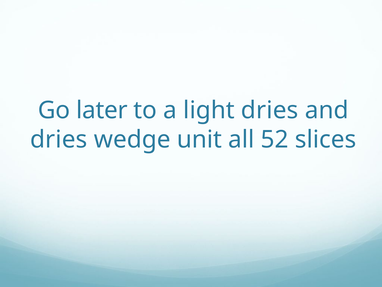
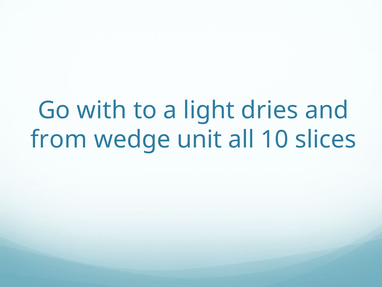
later: later -> with
dries at (59, 139): dries -> from
52: 52 -> 10
